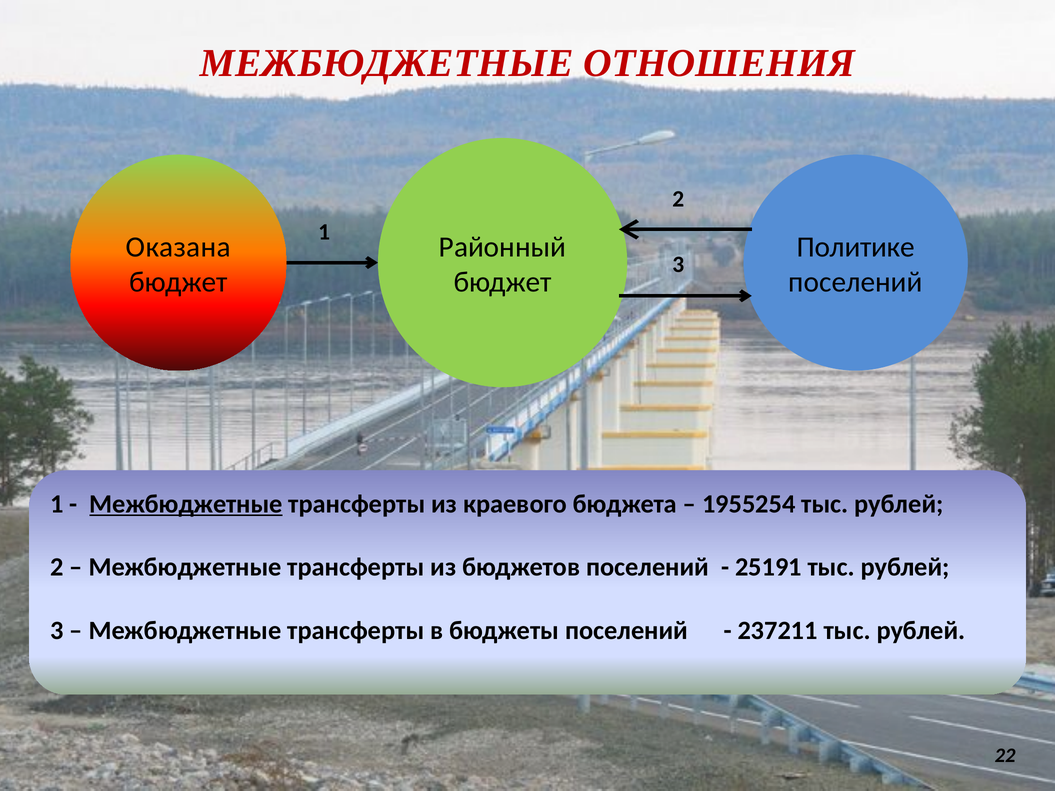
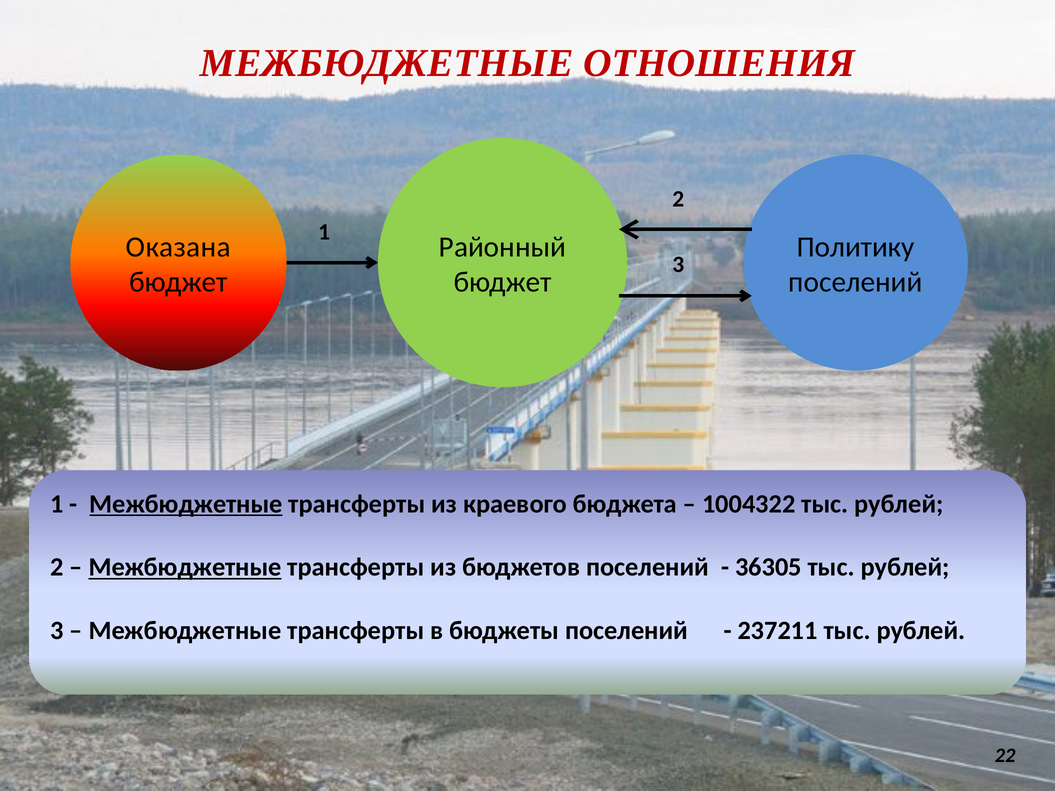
Политике: Политике -> Политику
1955254: 1955254 -> 1004322
Межбюджетные at (185, 567) underline: none -> present
25191: 25191 -> 36305
